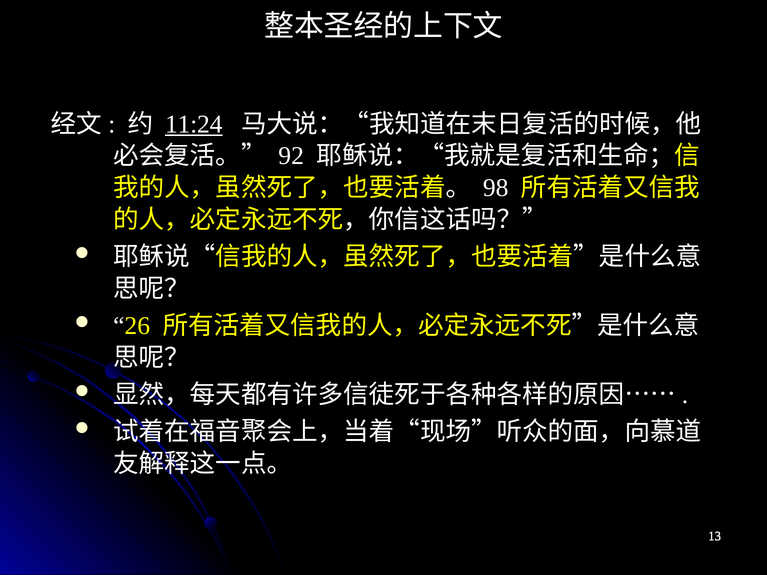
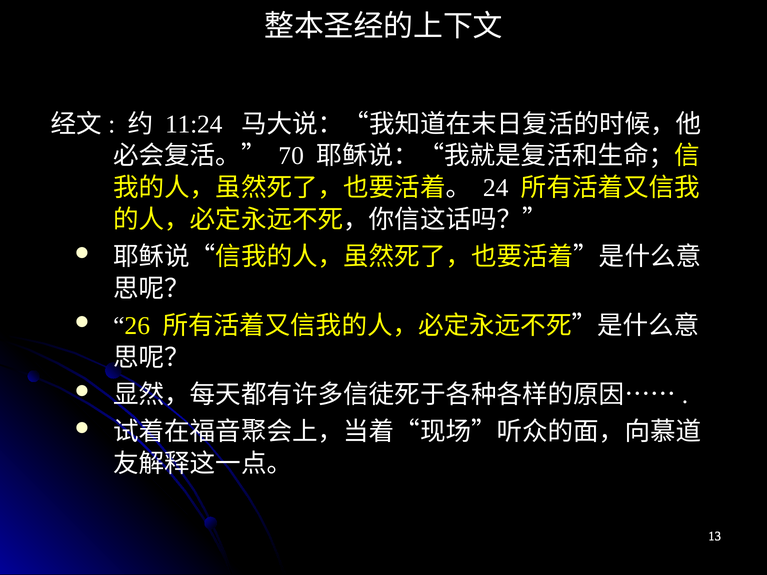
11:24 underline: present -> none
92: 92 -> 70
98: 98 -> 24
